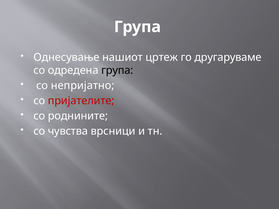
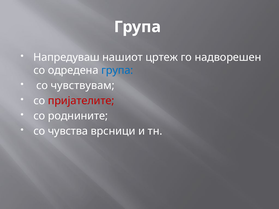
Однесување: Однесување -> Напредуваш
другаруваме: другаруваме -> надворешен
група at (117, 70) colour: black -> blue
непријатно: непријатно -> чувствувам
